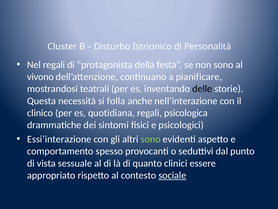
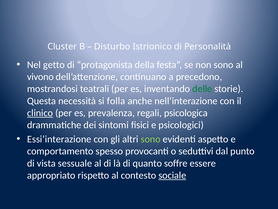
Nel regali: regali -> getto
pianificare: pianificare -> precedono
delle colour: black -> green
clinico underline: none -> present
quotidiana: quotidiana -> prevalenza
clinici: clinici -> soffre
